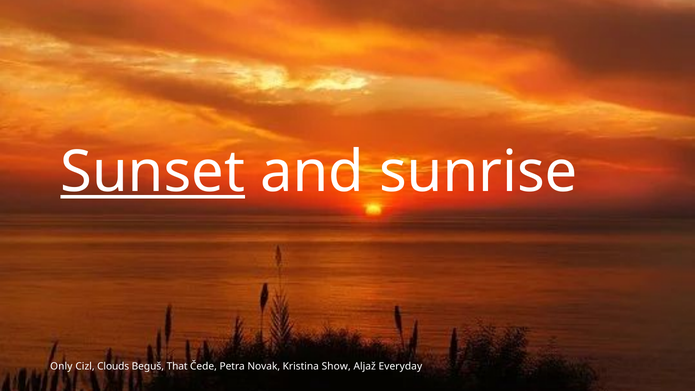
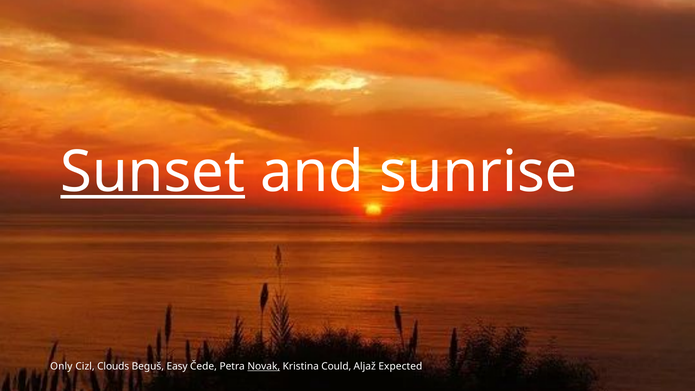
That: That -> Easy
Novak underline: none -> present
Show: Show -> Could
Everyday: Everyday -> Expected
